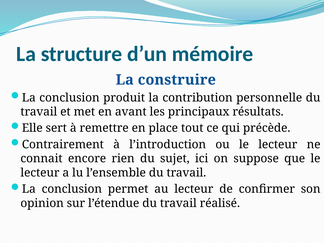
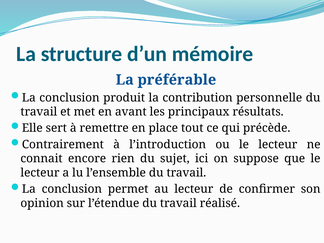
construire: construire -> préférable
